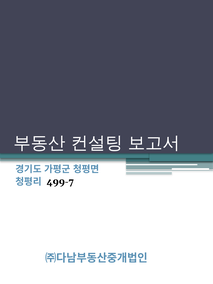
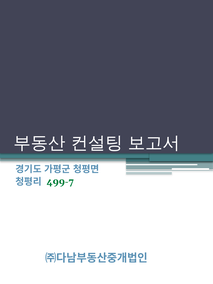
499-7 colour: black -> green
